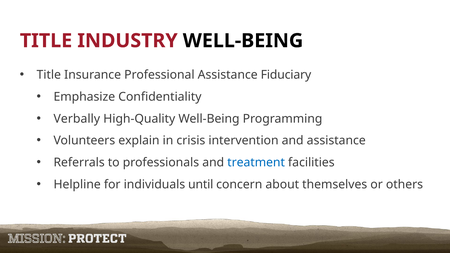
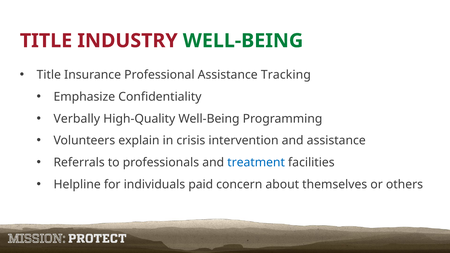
WELL-BEING at (243, 41) colour: black -> green
Fiduciary: Fiduciary -> Tracking
until: until -> paid
